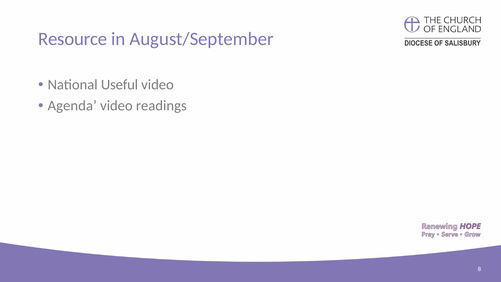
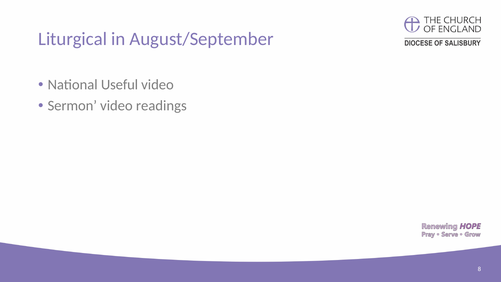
Resource: Resource -> Liturgical
Agenda: Agenda -> Sermon
